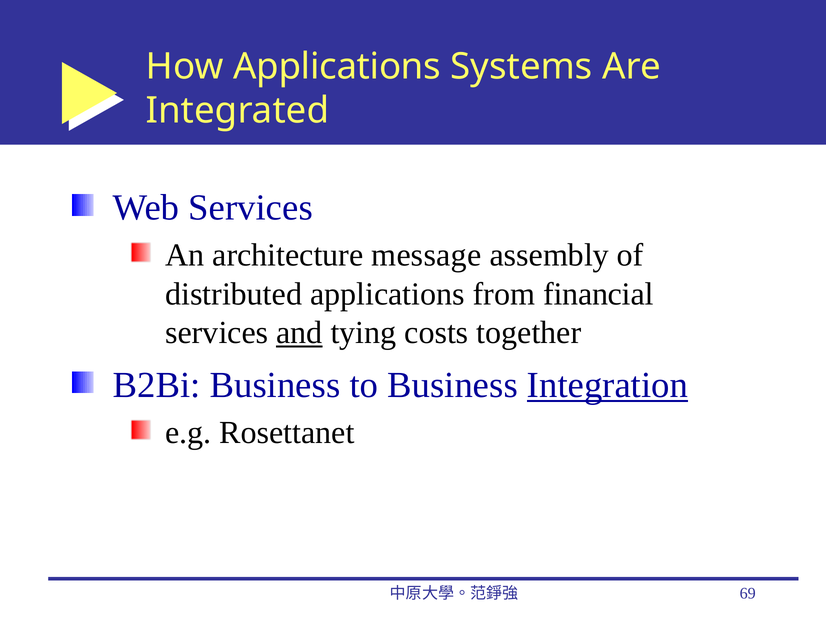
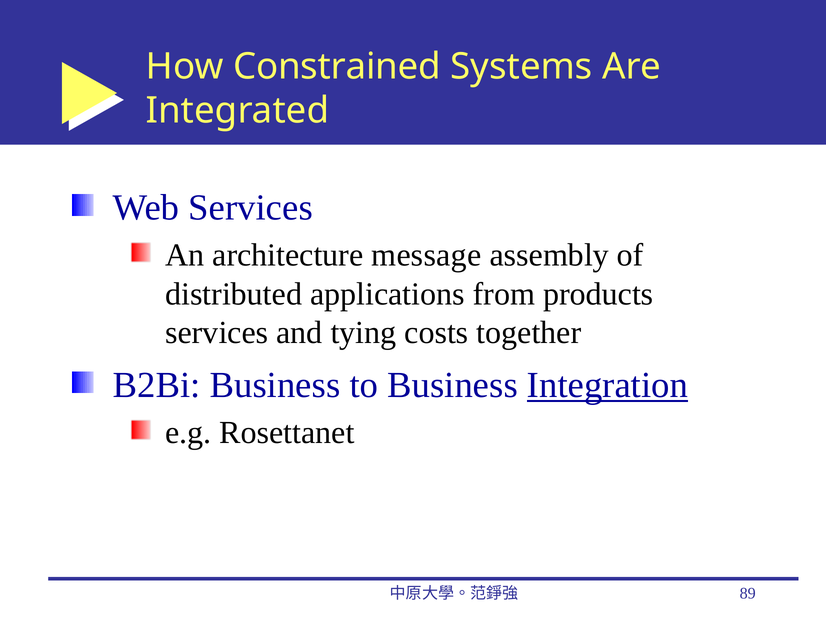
How Applications: Applications -> Constrained
financial: financial -> products
and underline: present -> none
69: 69 -> 89
